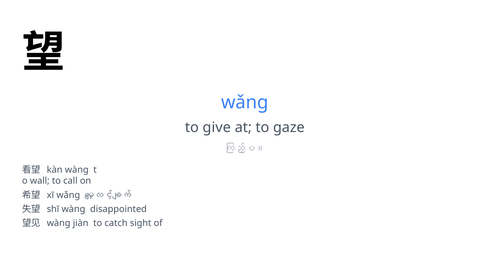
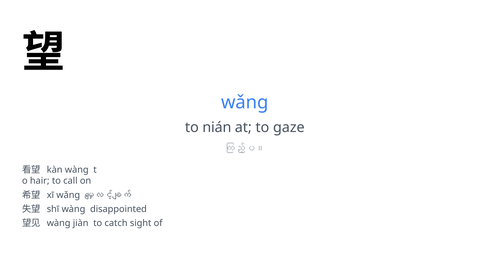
give: give -> nián
wall: wall -> hair
